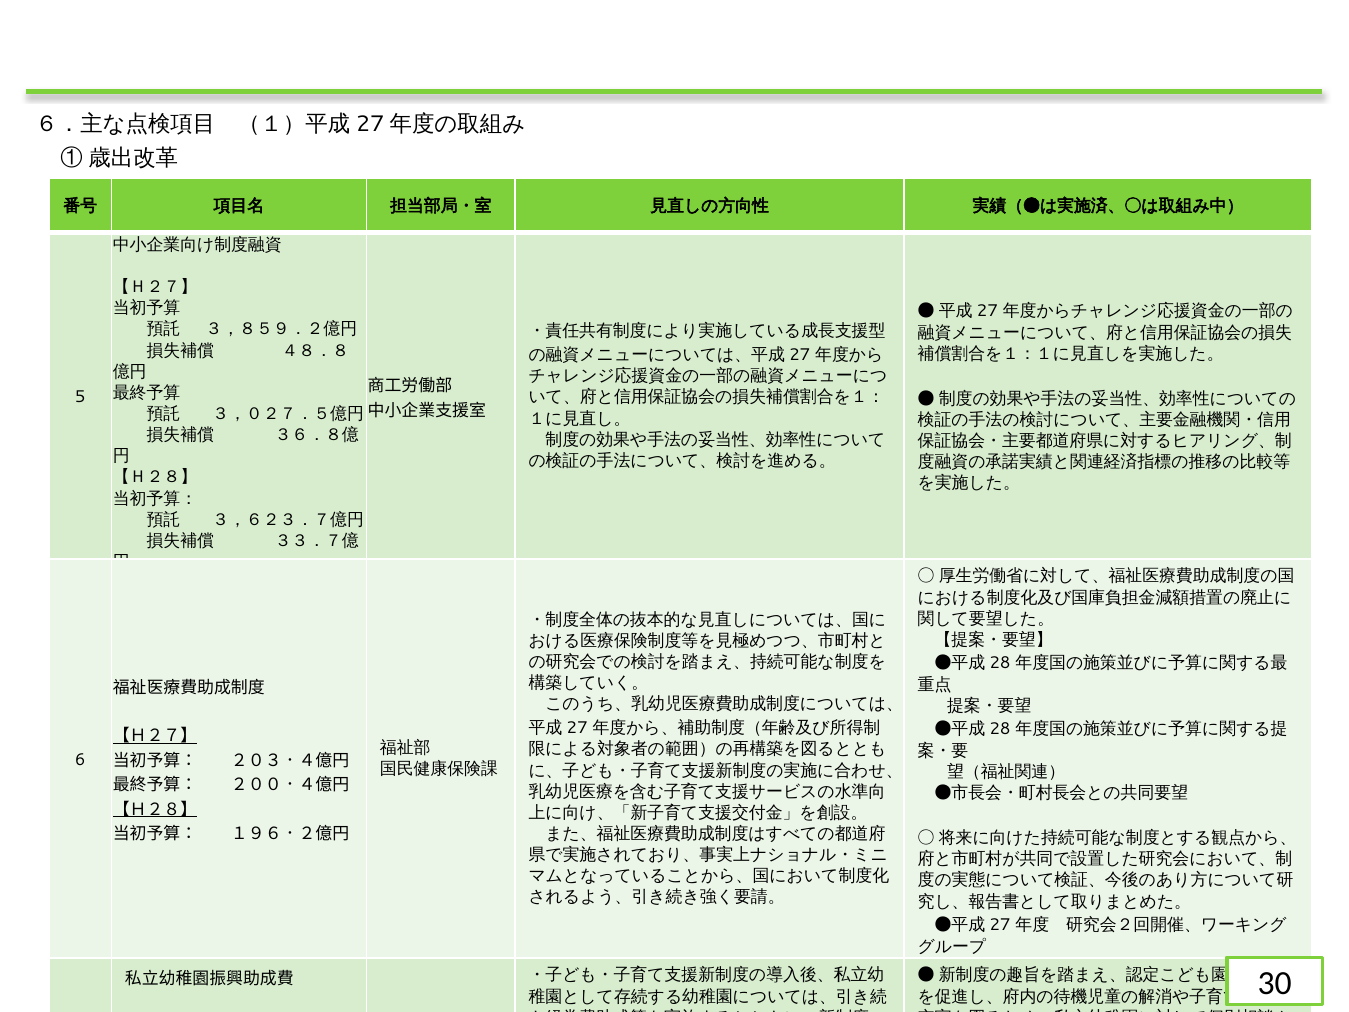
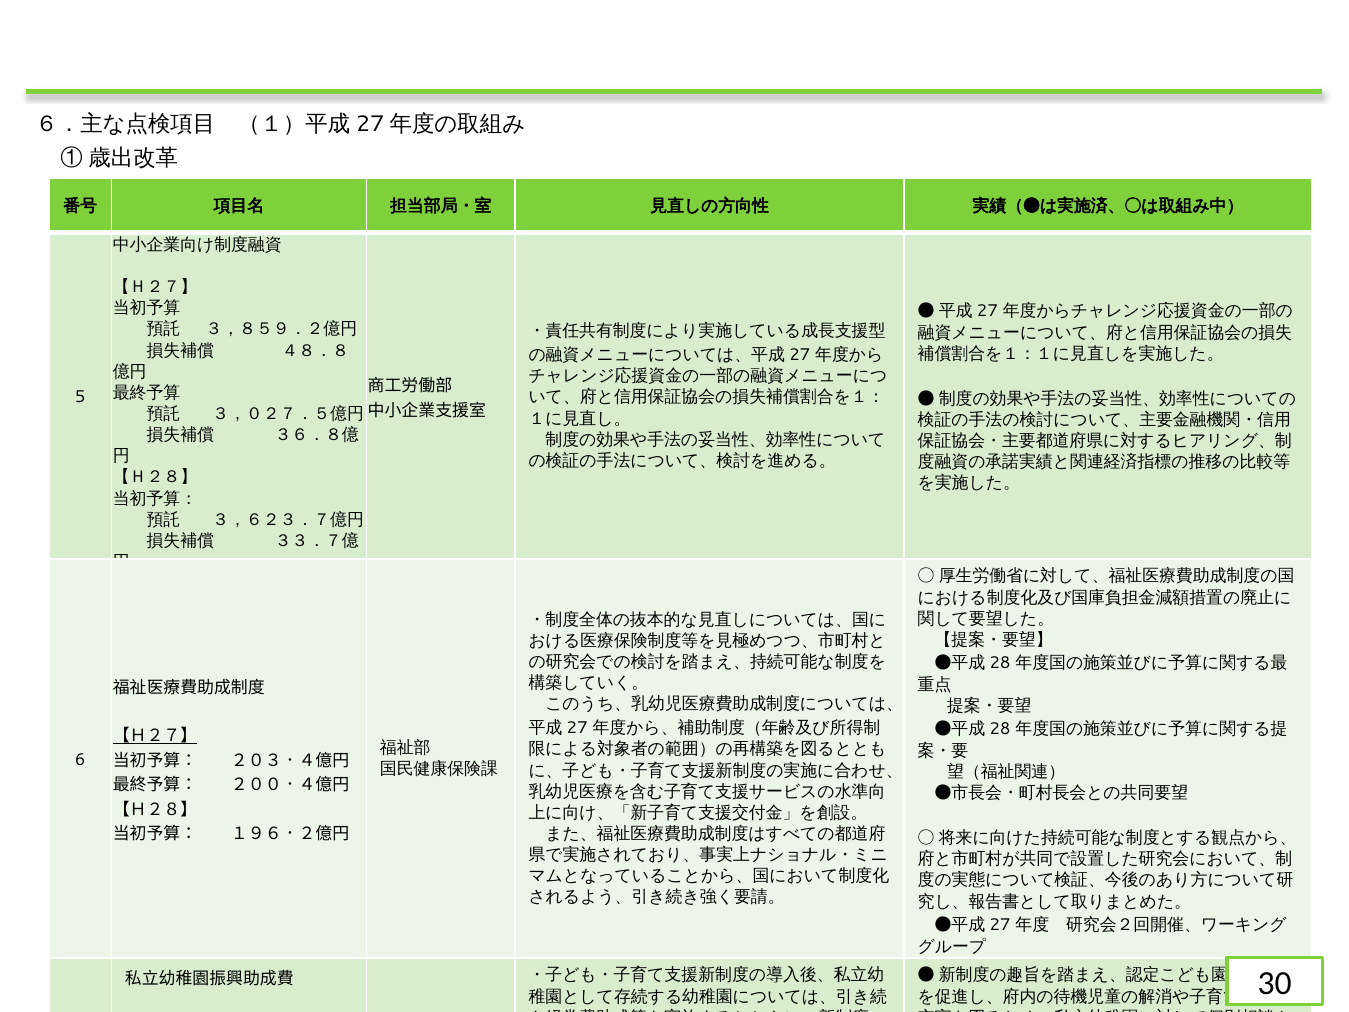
【Ｈ２８】 at (155, 809) underline: present -> none
